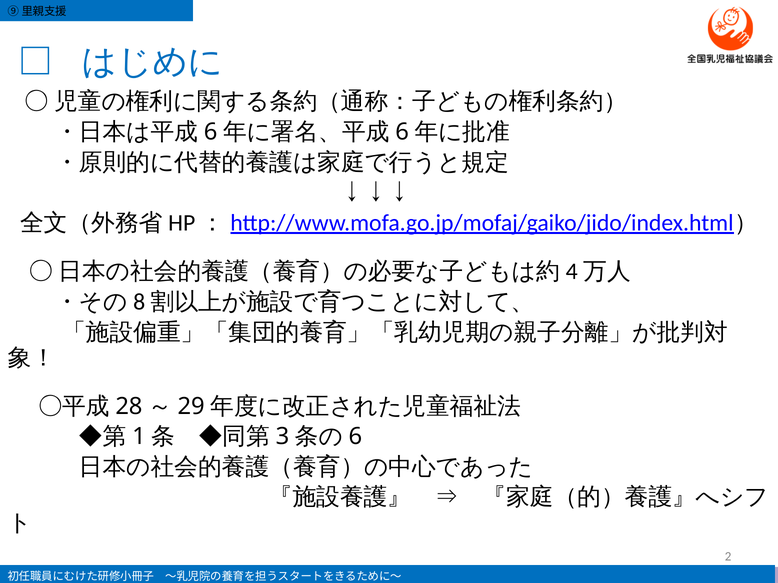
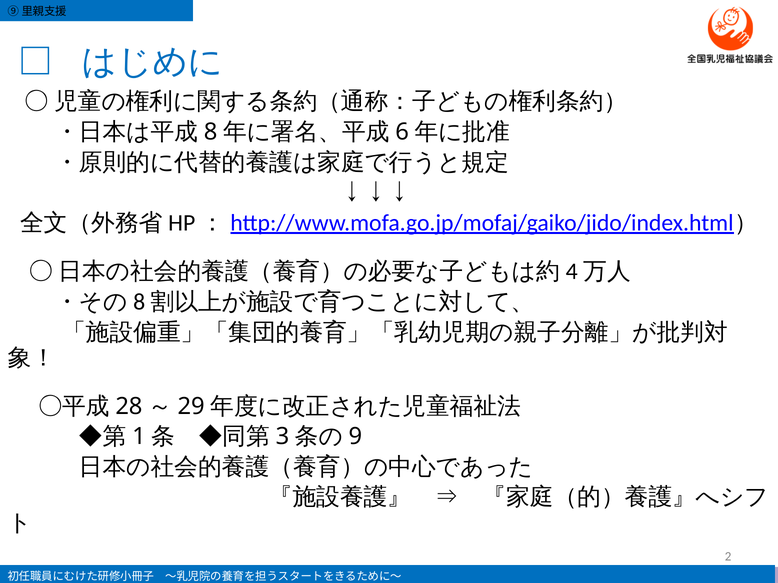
6 at (211, 132): 6 -> 8
6 at (355, 437): 6 -> 9
